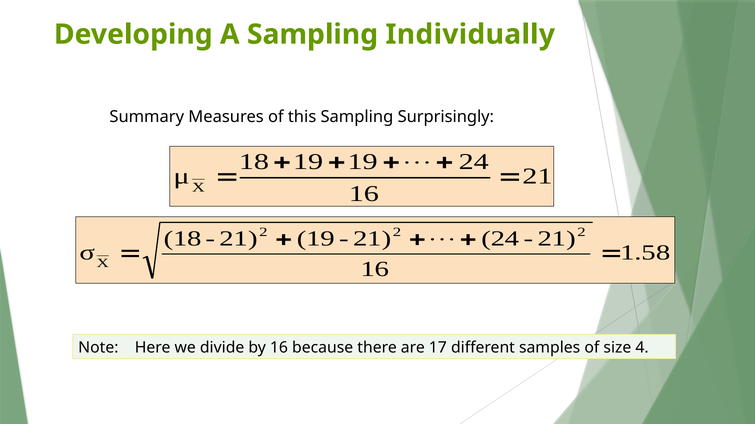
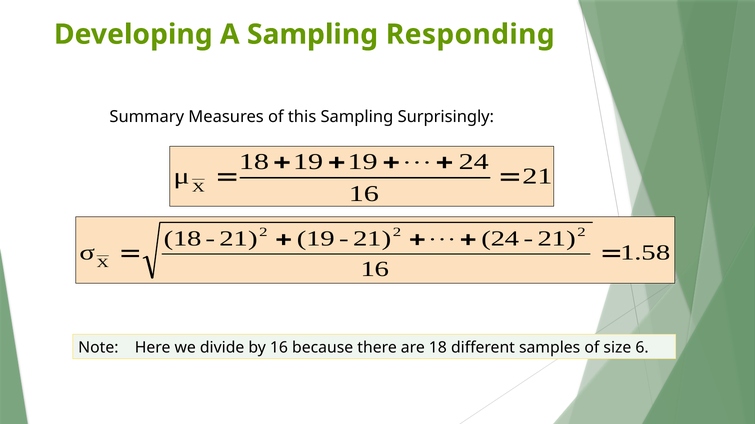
Individually: Individually -> Responding
are 17: 17 -> 18
4: 4 -> 6
